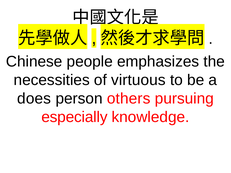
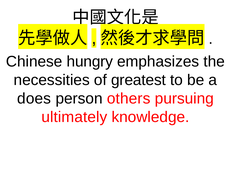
people: people -> hungry
virtuous: virtuous -> greatest
especially: especially -> ultimately
